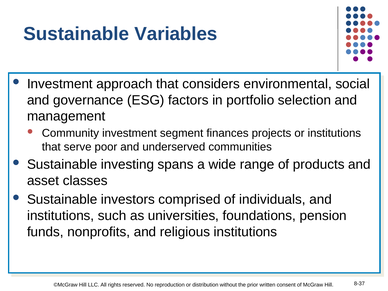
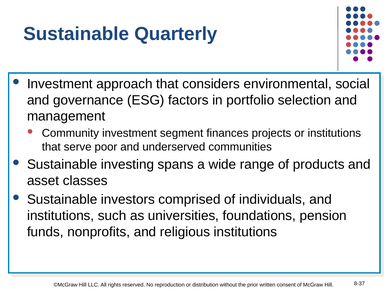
Variables: Variables -> Quarterly
